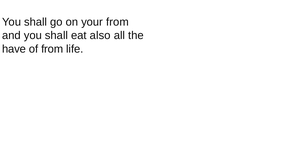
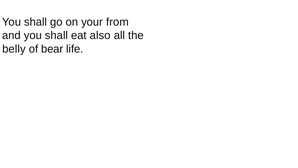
have: have -> belly
of from: from -> bear
